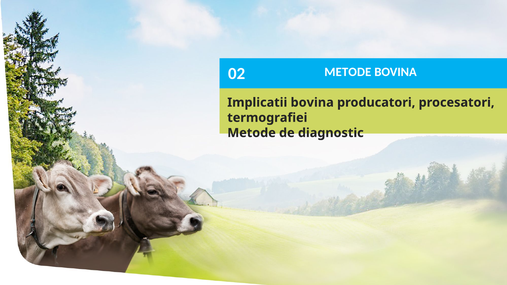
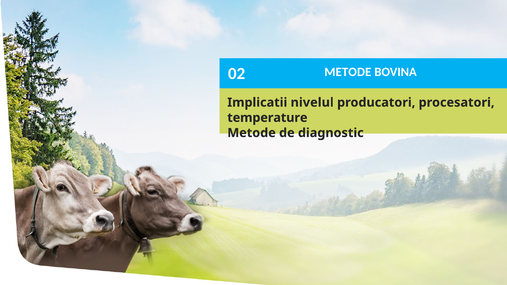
Implicatii bovina: bovina -> nivelul
termografiei: termografiei -> temperature
